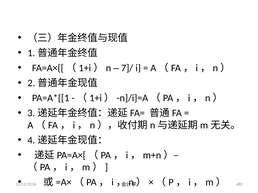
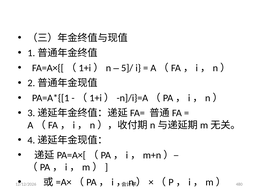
7]/: 7]/ -> 5]/
